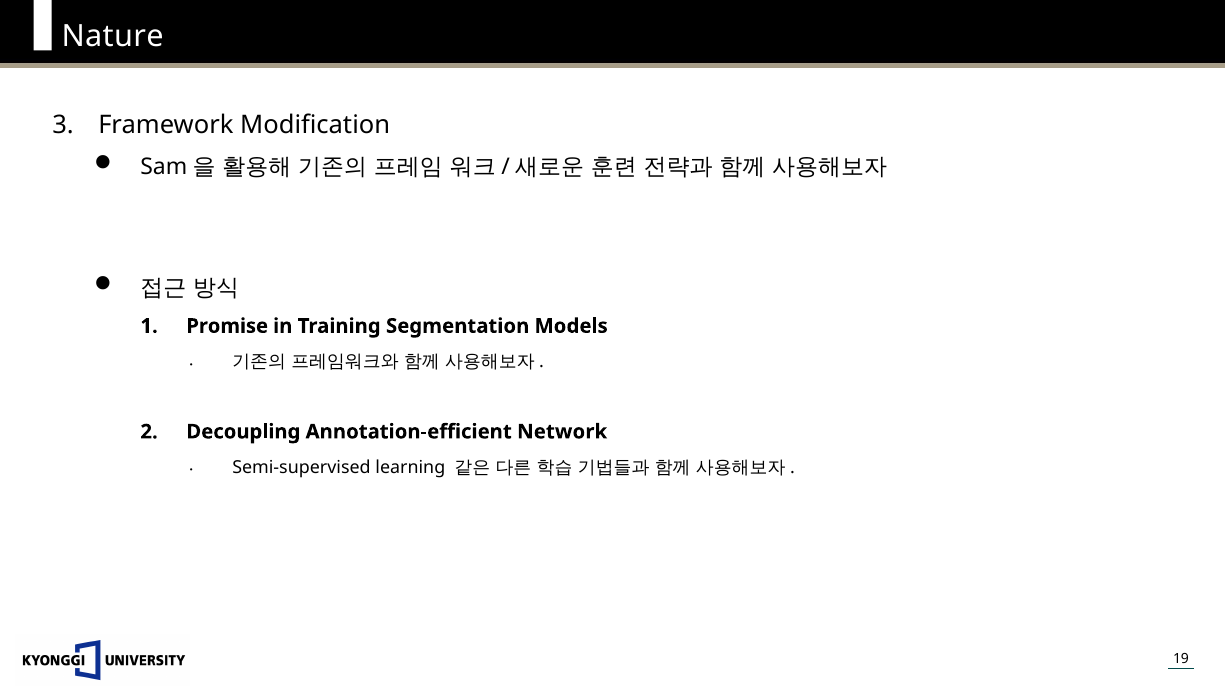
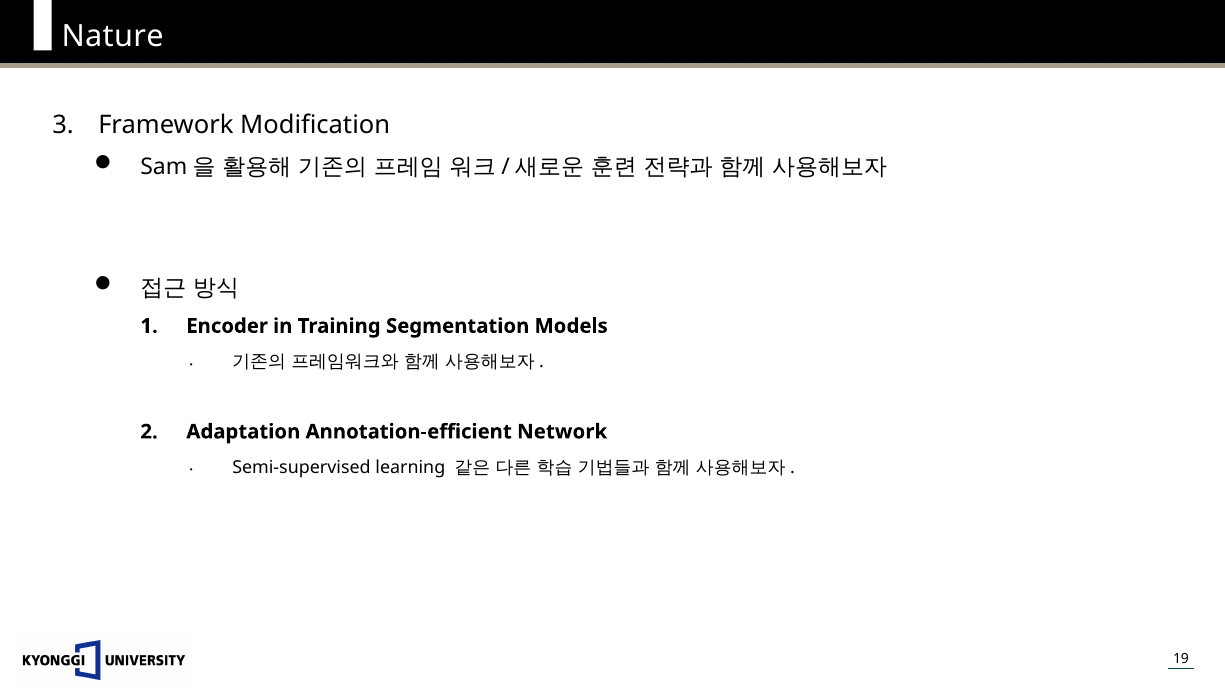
Promise: Promise -> Encoder
Decoupling: Decoupling -> Adaptation
